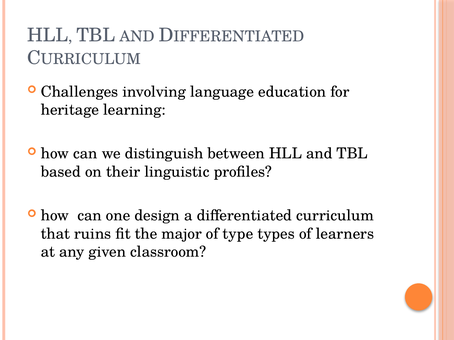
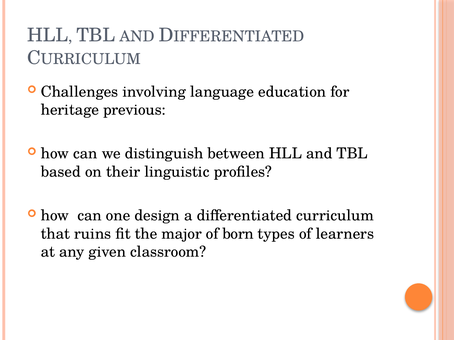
learning: learning -> previous
type: type -> born
